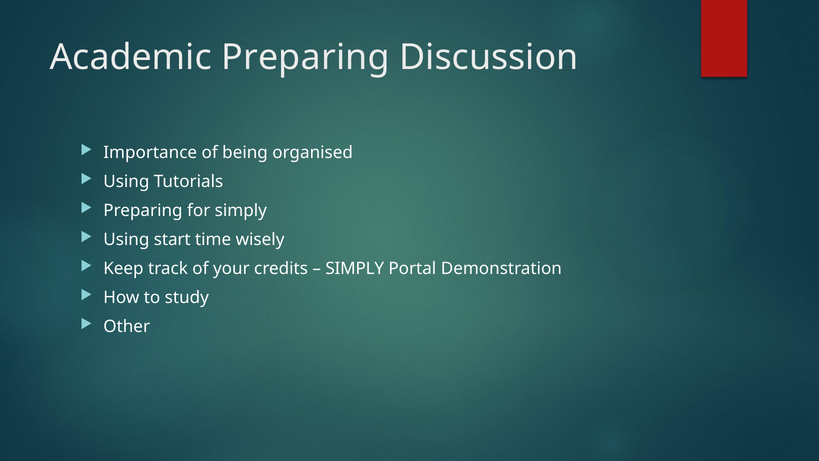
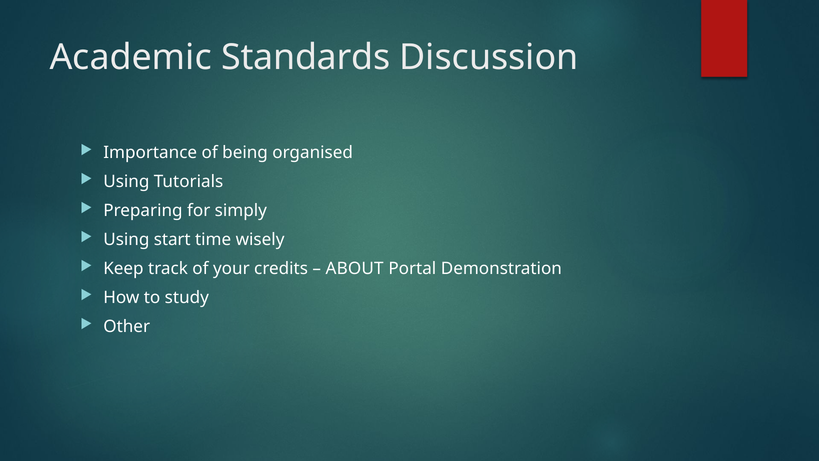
Academic Preparing: Preparing -> Standards
SIMPLY at (355, 269): SIMPLY -> ABOUT
